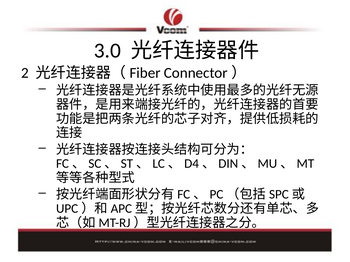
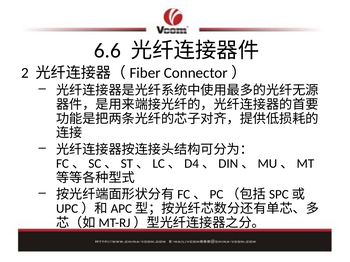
3.0: 3.0 -> 6.6
